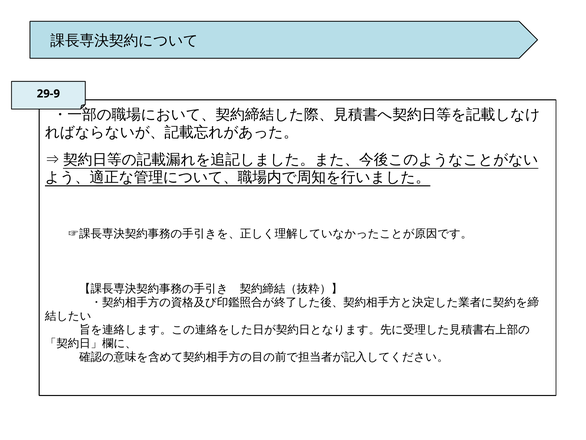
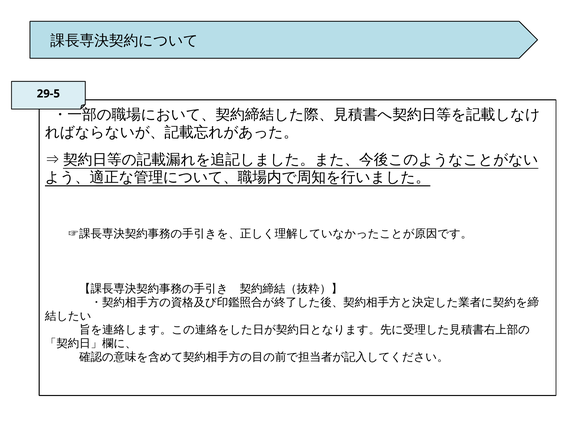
29‐9: 29‐9 -> 29‐5
